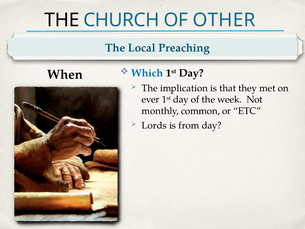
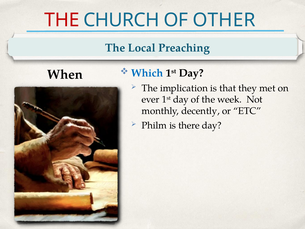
THE at (62, 20) colour: black -> red
common: common -> decently
Lords: Lords -> Philm
from: from -> there
